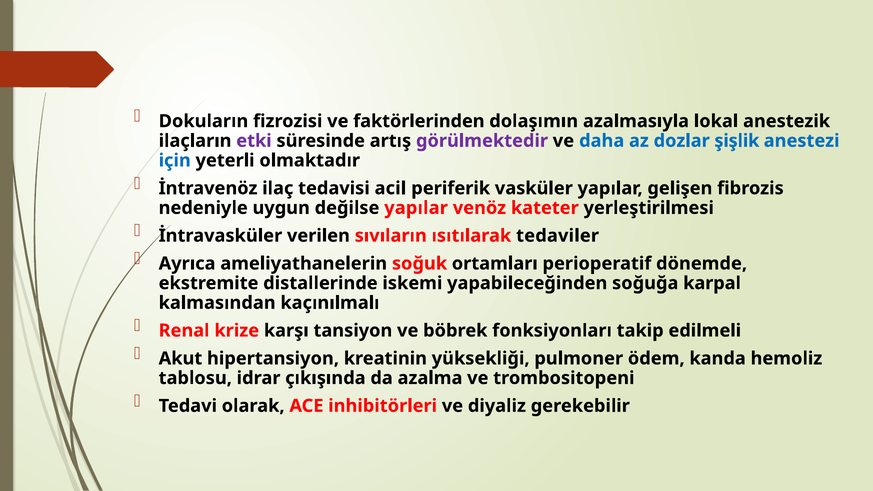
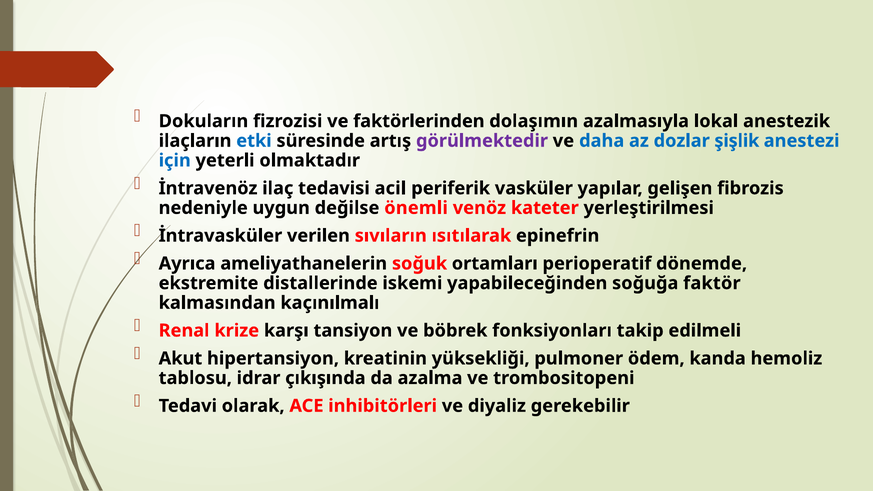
etki colour: purple -> blue
değilse yapılar: yapılar -> önemli
tedaviler: tedaviler -> epinefrin
karpal: karpal -> faktör
